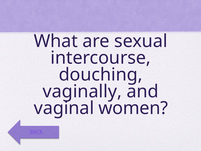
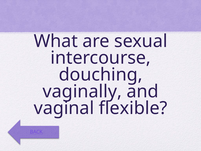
women: women -> flexible
